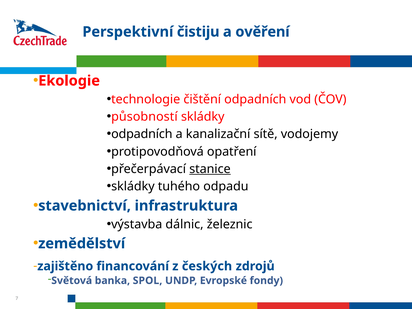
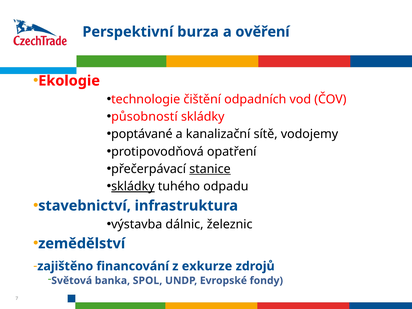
čistiju: čistiju -> burza
odpadních at (142, 134): odpadních -> poptávané
skládky at (133, 186) underline: none -> present
českých: českých -> exkurze
